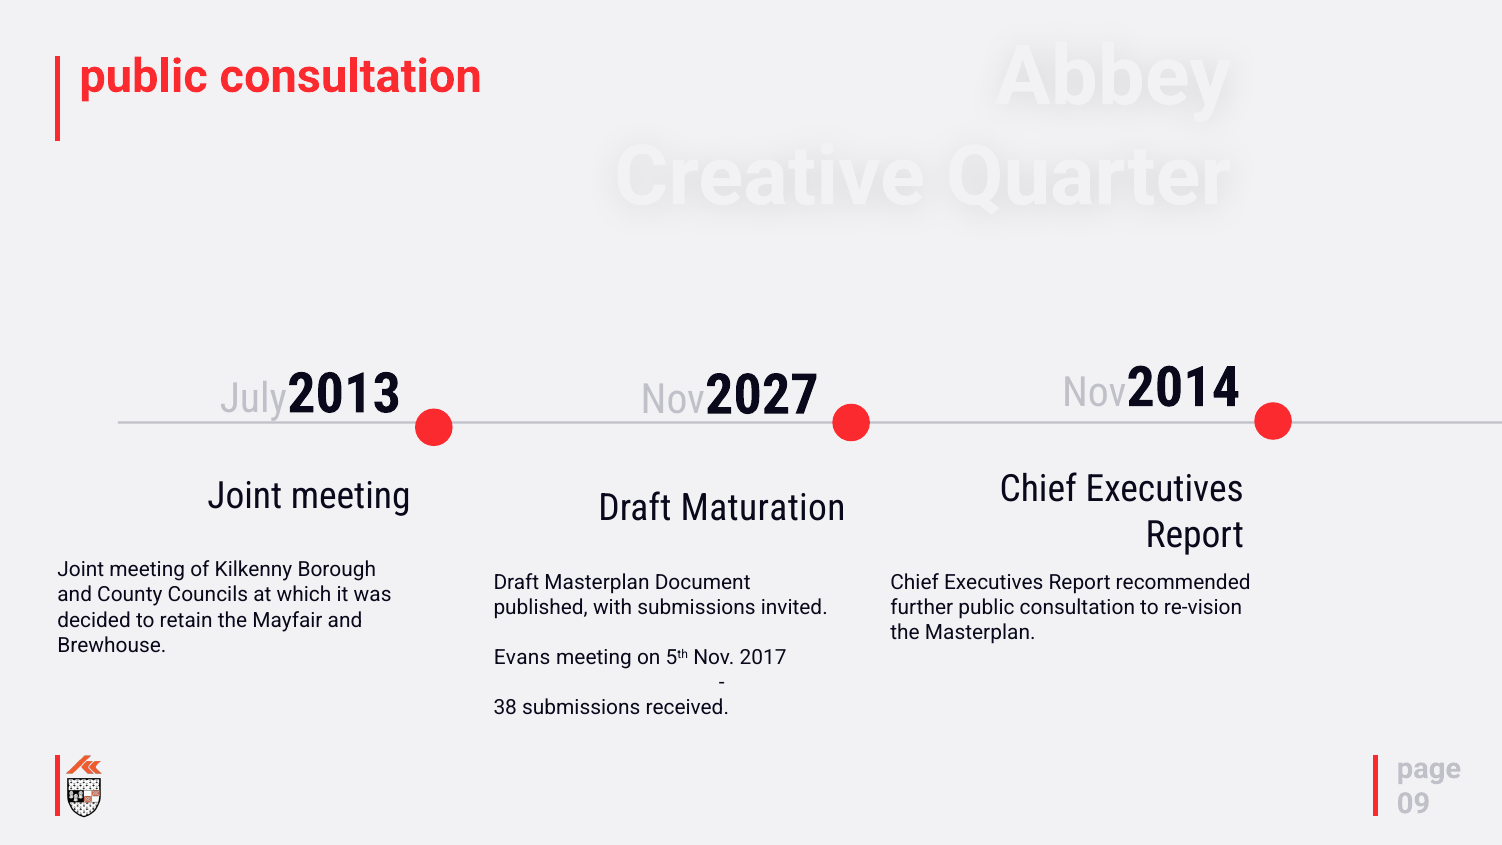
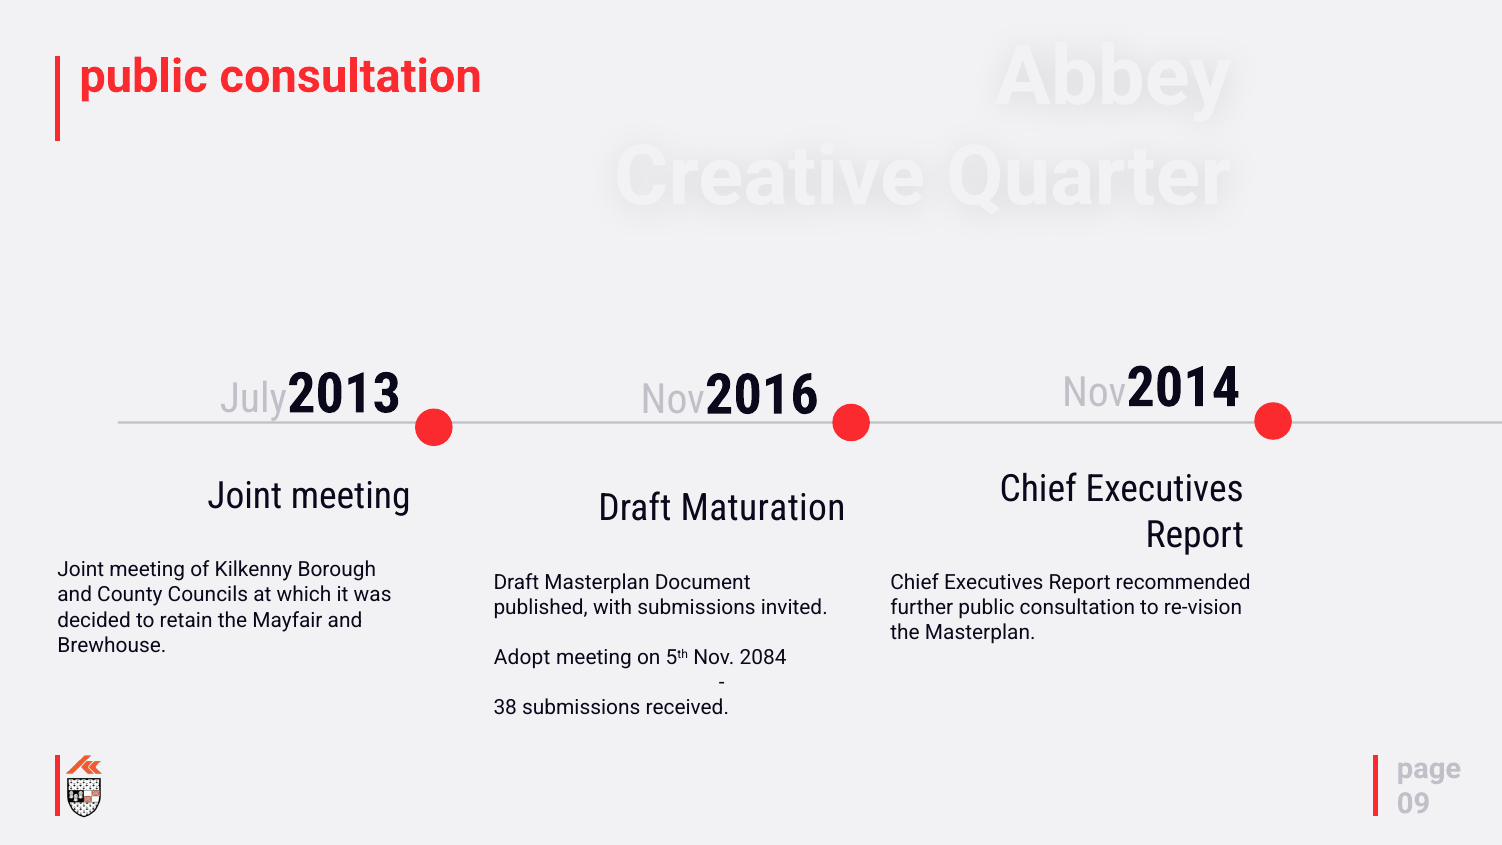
2027: 2027 -> 2016
Evans: Evans -> Adopt
2017: 2017 -> 2084
